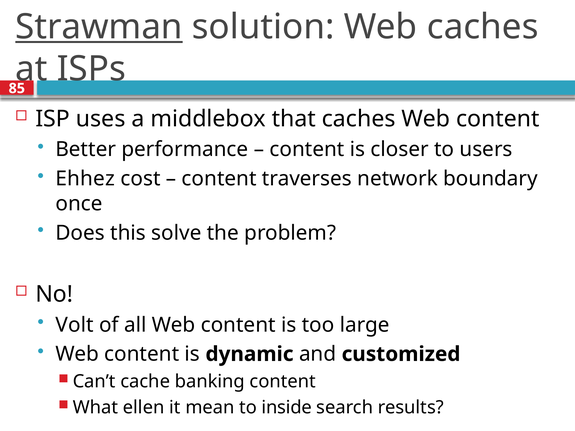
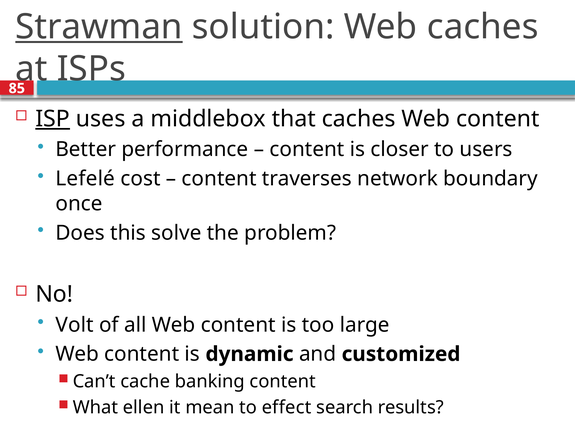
ISP underline: none -> present
Ehhez: Ehhez -> Lefelé
inside: inside -> effect
